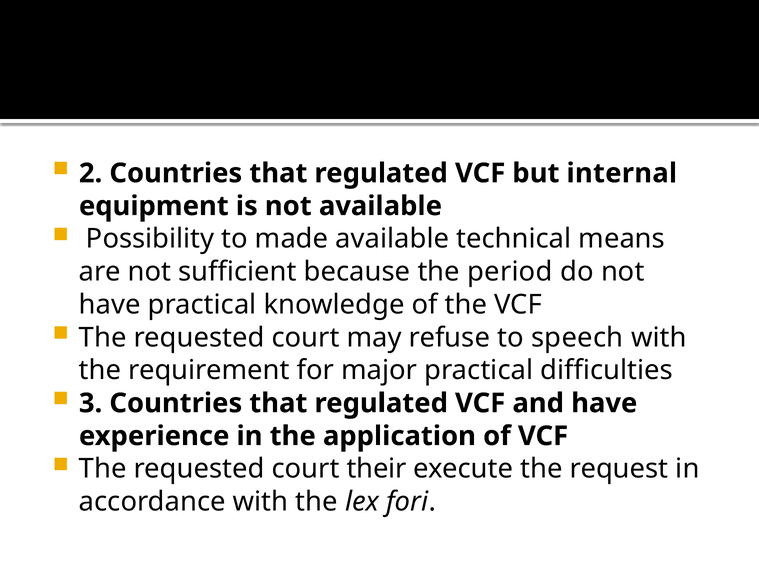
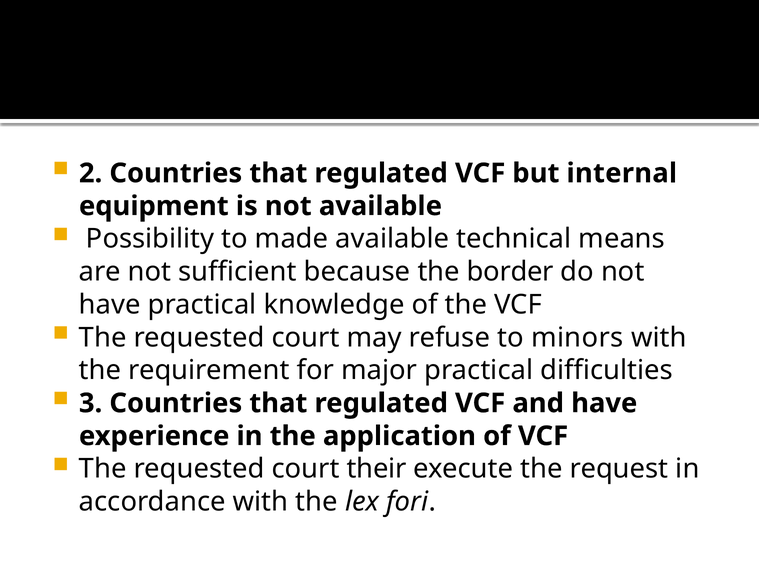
period: period -> border
speech: speech -> minors
